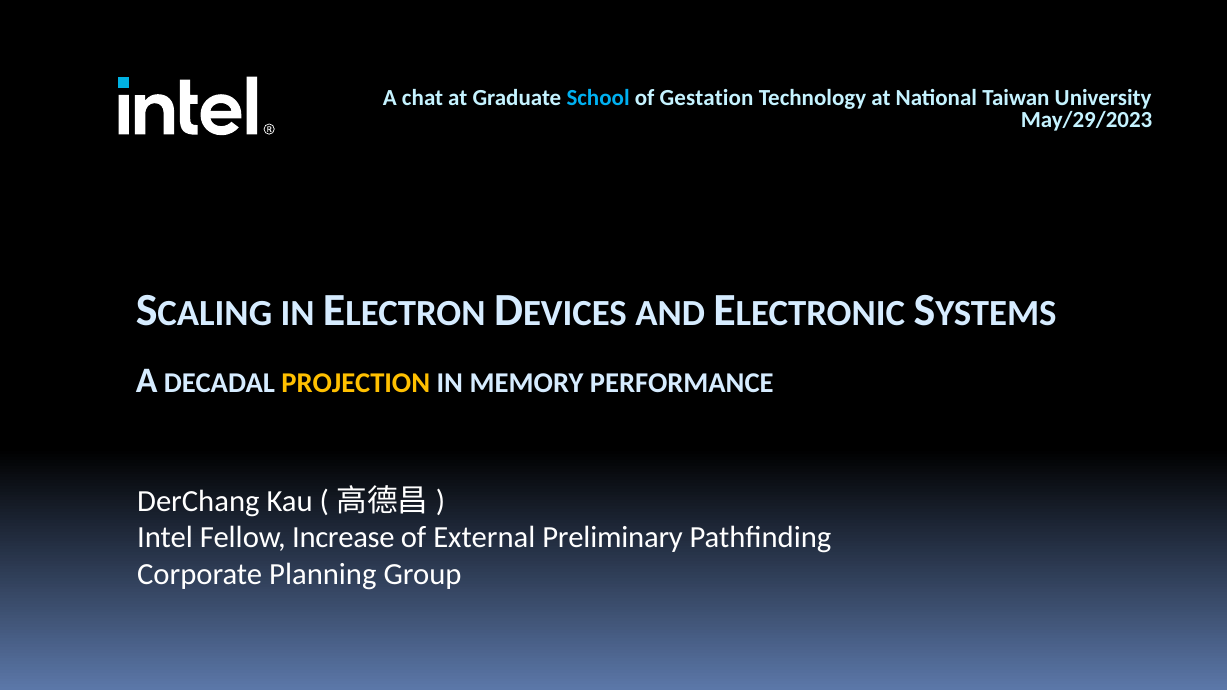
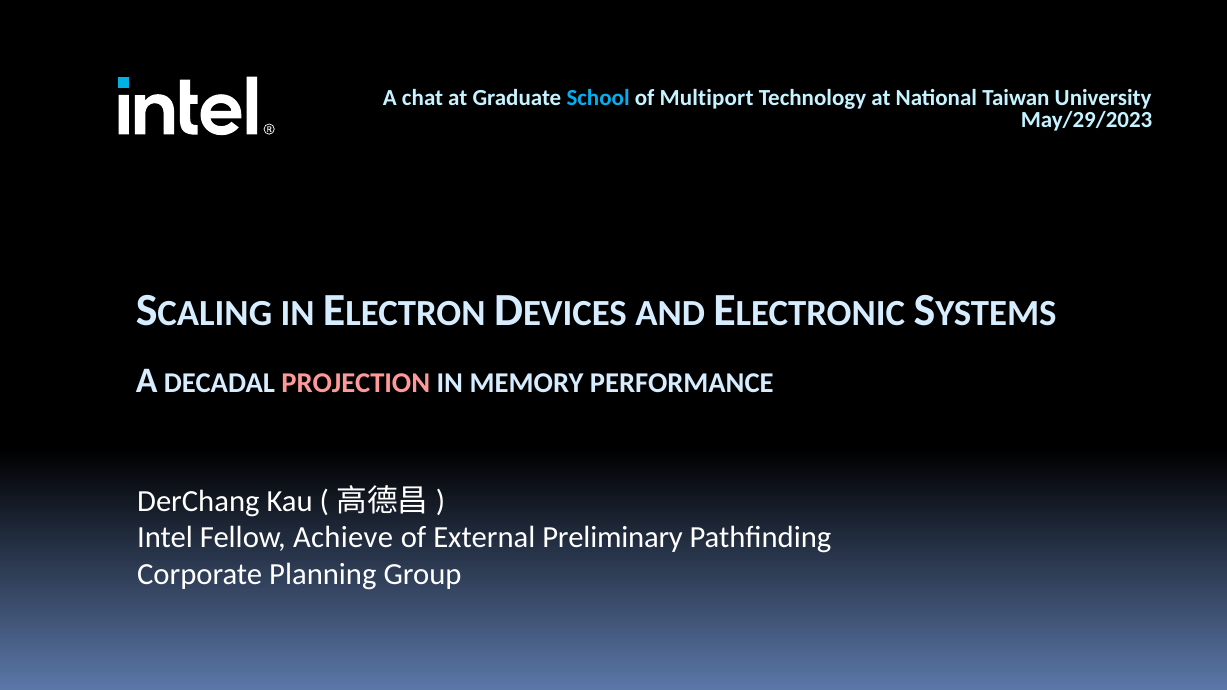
Gestation: Gestation -> Multiport
PROJECTION colour: yellow -> pink
Increase: Increase -> Achieve
